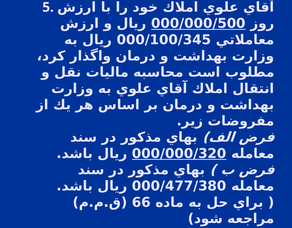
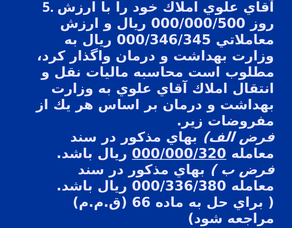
000/000/500 underline: present -> none
000/100/345: 000/100/345 -> 000/346/345
000/477/380: 000/477/380 -> 000/336/380
